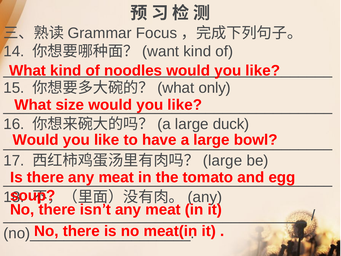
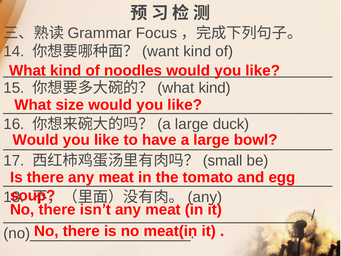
only at (215, 88): only -> kind
large at (223, 160): large -> small
